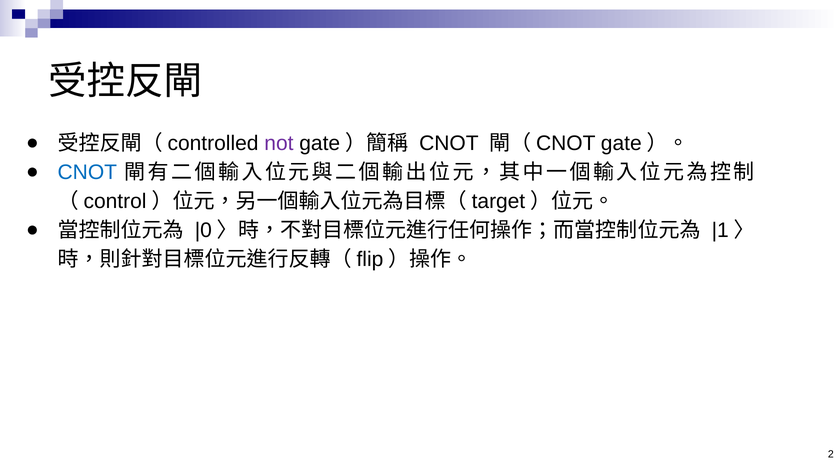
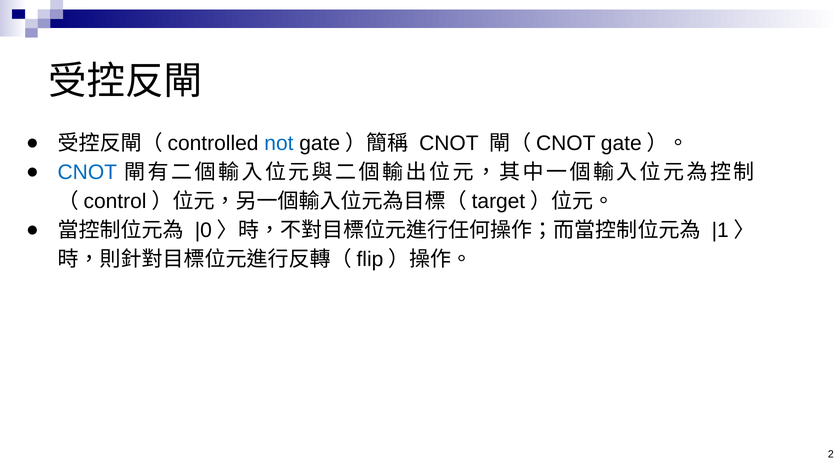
not colour: purple -> blue
